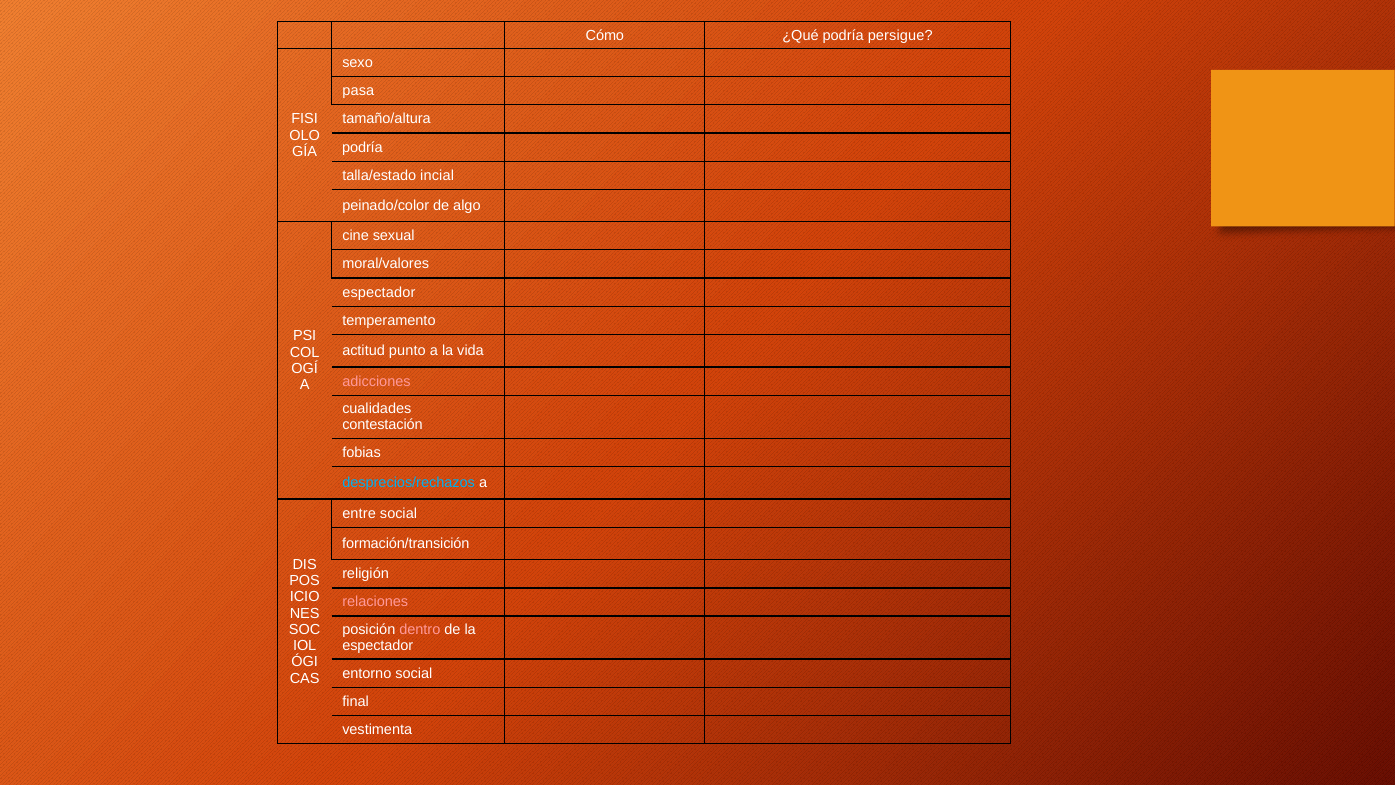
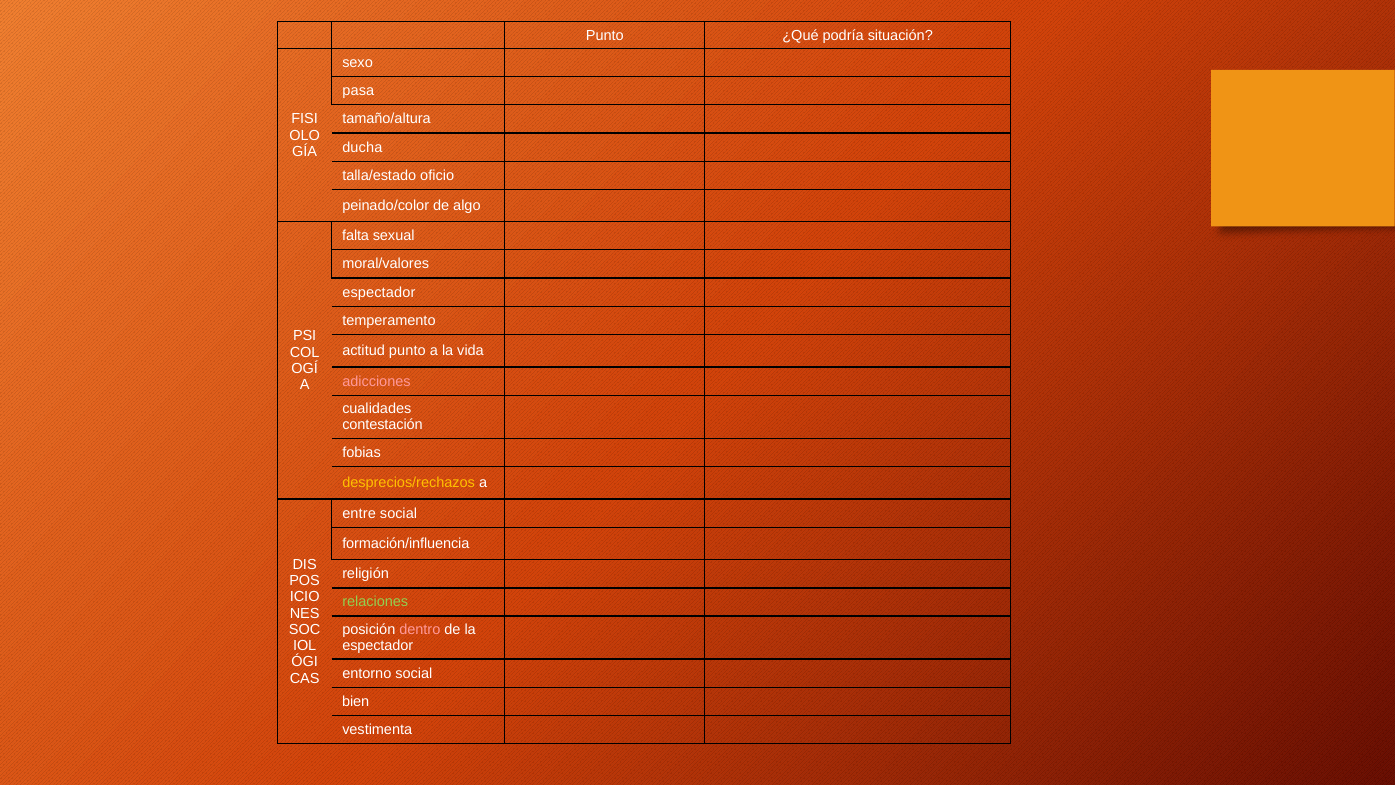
Cómo at (605, 35): Cómo -> Punto
persigue: persigue -> situación
podría at (362, 147): podría -> ducha
incial: incial -> oficio
cine: cine -> falta
desprecios/rechazos colour: light blue -> yellow
formación/transición: formación/transición -> formación/influencia
relaciones colour: pink -> light green
final: final -> bien
